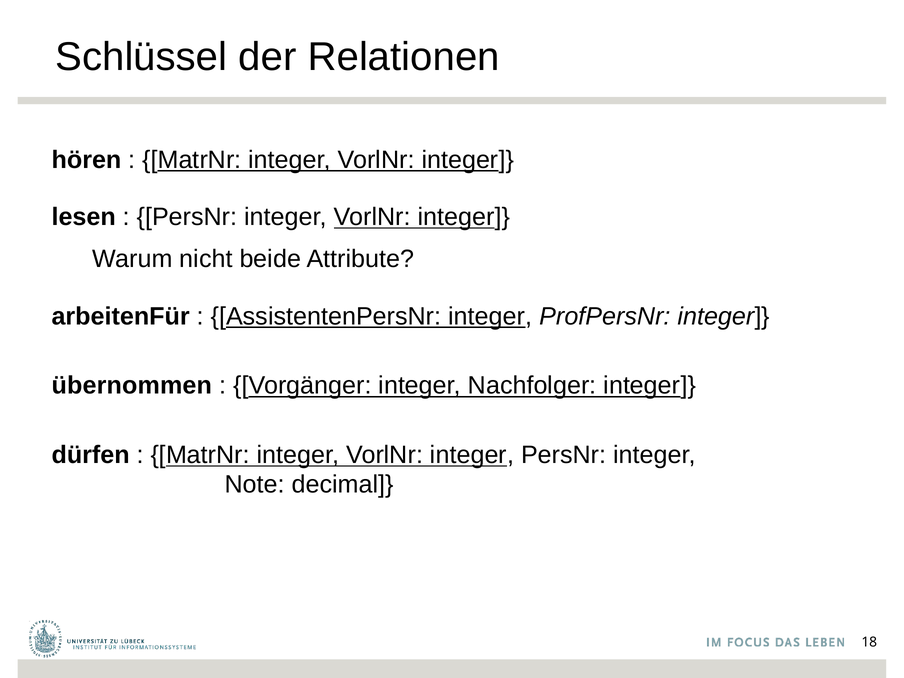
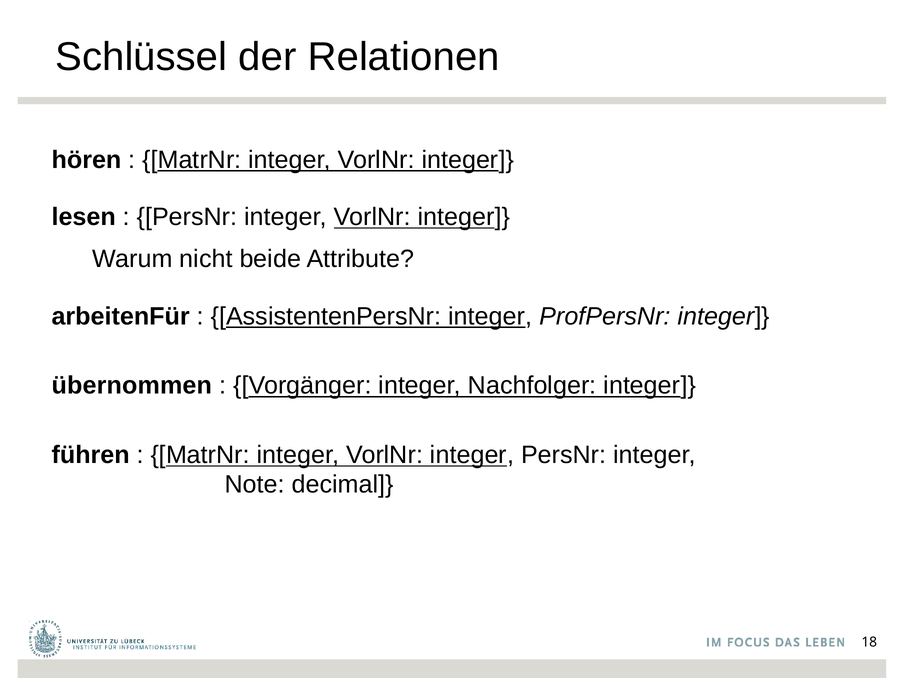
dürfen: dürfen -> führen
